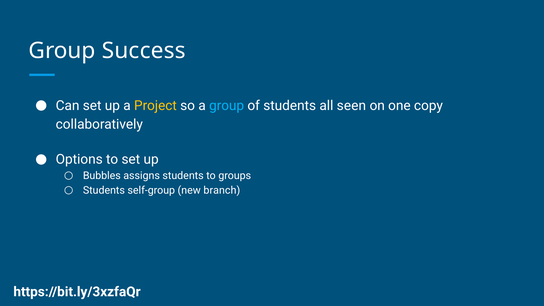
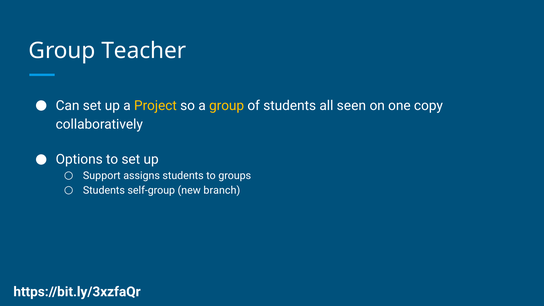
Success: Success -> Teacher
group at (227, 106) colour: light blue -> yellow
Bubbles: Bubbles -> Support
